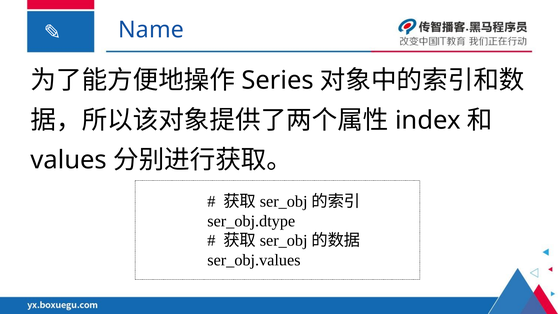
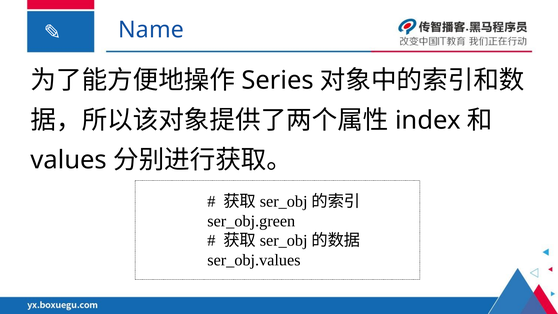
ser_obj.dtype: ser_obj.dtype -> ser_obj.green
